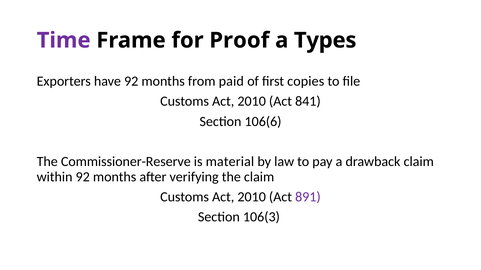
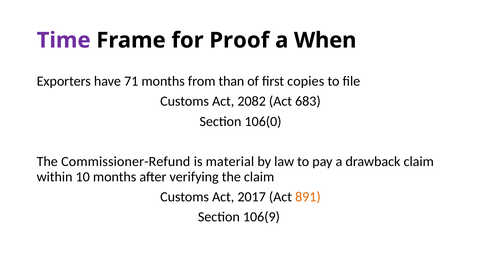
Types: Types -> When
have 92: 92 -> 71
paid: paid -> than
2010 at (252, 101): 2010 -> 2082
841: 841 -> 683
106(6: 106(6 -> 106(0
Commissioner-Reserve: Commissioner-Reserve -> Commissioner-Refund
within 92: 92 -> 10
2010 at (252, 197): 2010 -> 2017
891 colour: purple -> orange
106(3: 106(3 -> 106(9
